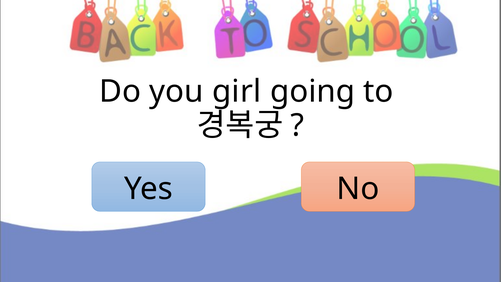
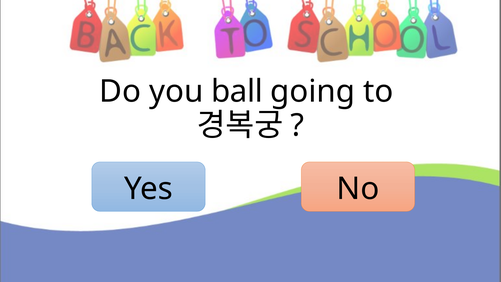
girl: girl -> ball
